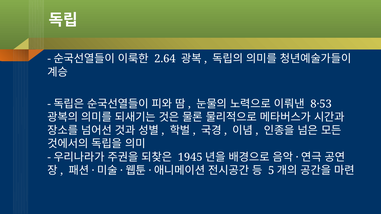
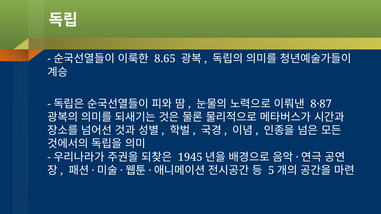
2.64: 2.64 -> 8.65
8·53: 8·53 -> 8·87
